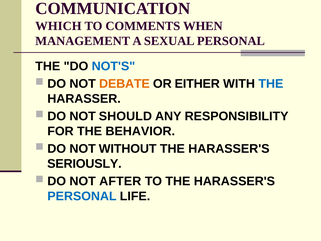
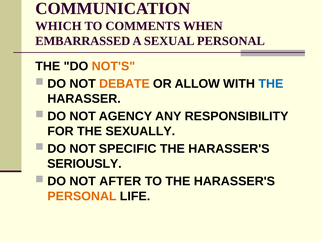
MANAGEMENT: MANAGEMENT -> EMBARRASSED
NOT'S colour: blue -> orange
EITHER: EITHER -> ALLOW
SHOULD: SHOULD -> AGENCY
BEHAVIOR: BEHAVIOR -> SEXUALLY
WITHOUT: WITHOUT -> SPECIFIC
PERSONAL at (82, 196) colour: blue -> orange
